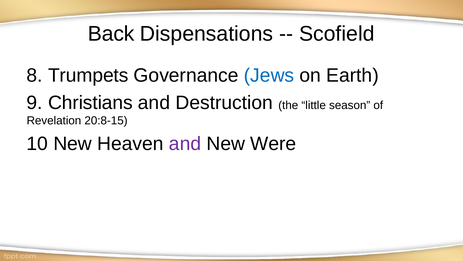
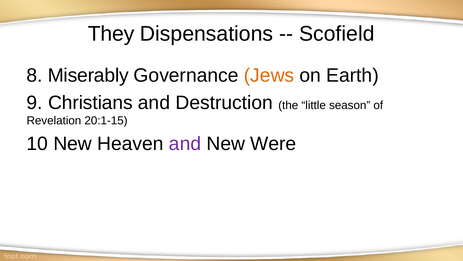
Back: Back -> They
Trumpets: Trumpets -> Miserably
Jews colour: blue -> orange
20:8-15: 20:8-15 -> 20:1-15
